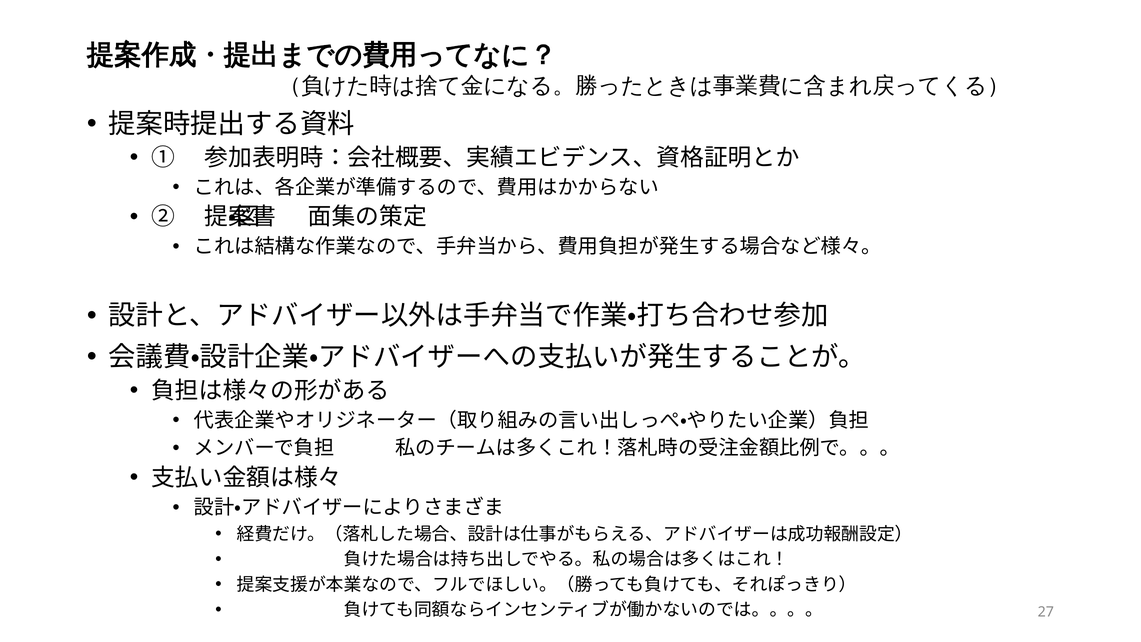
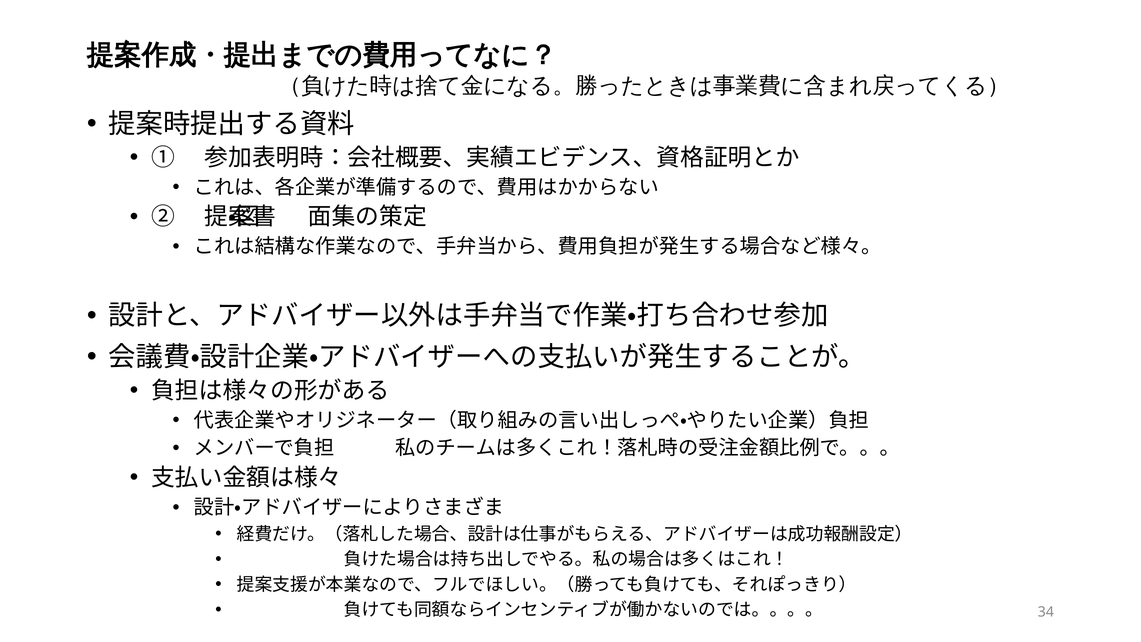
27: 27 -> 34
